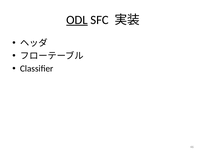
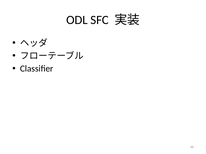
ODL underline: present -> none
